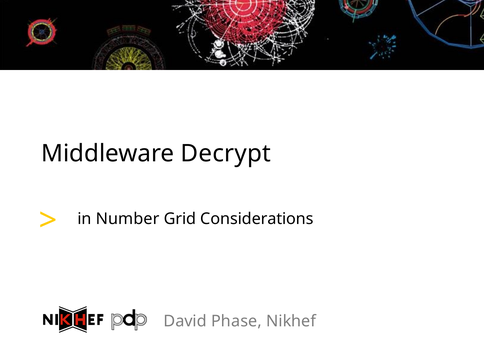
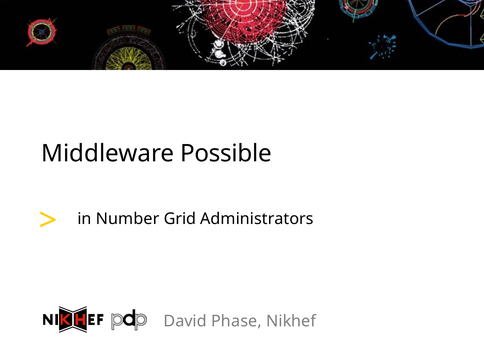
Decrypt: Decrypt -> Possible
Considerations: Considerations -> Administrators
